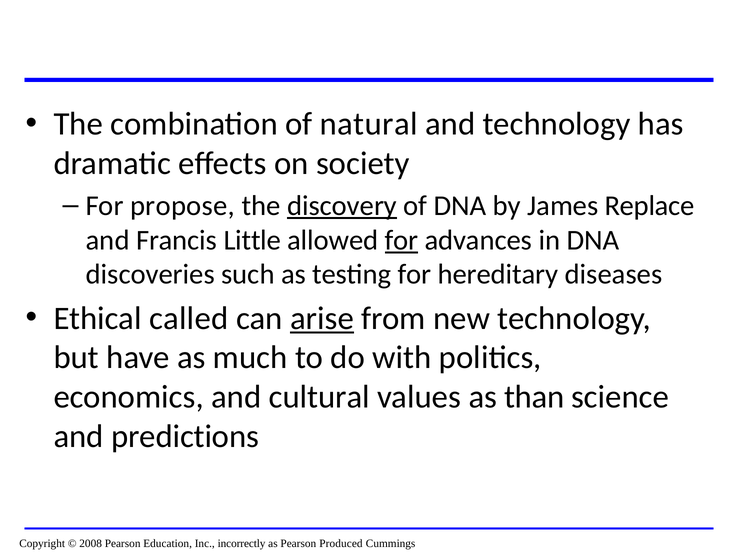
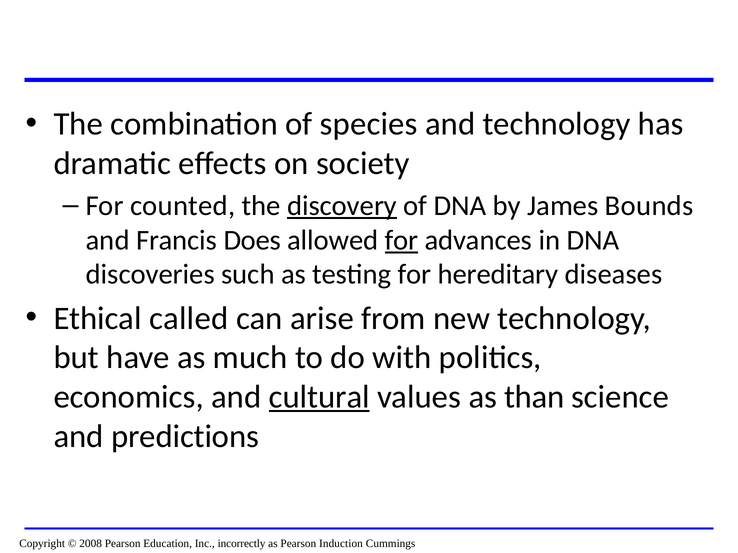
natural: natural -> species
propose: propose -> counted
Replace: Replace -> Bounds
Little: Little -> Does
arise underline: present -> none
cultural underline: none -> present
Produced: Produced -> Induction
